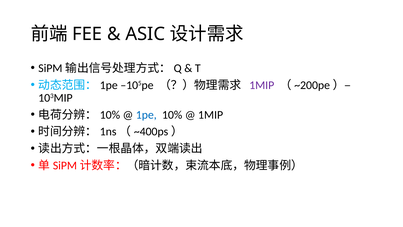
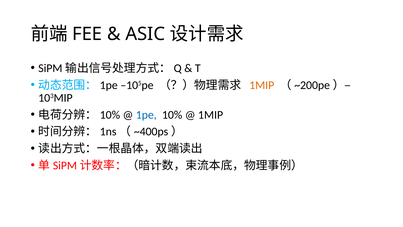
1MIP at (262, 85) colour: purple -> orange
